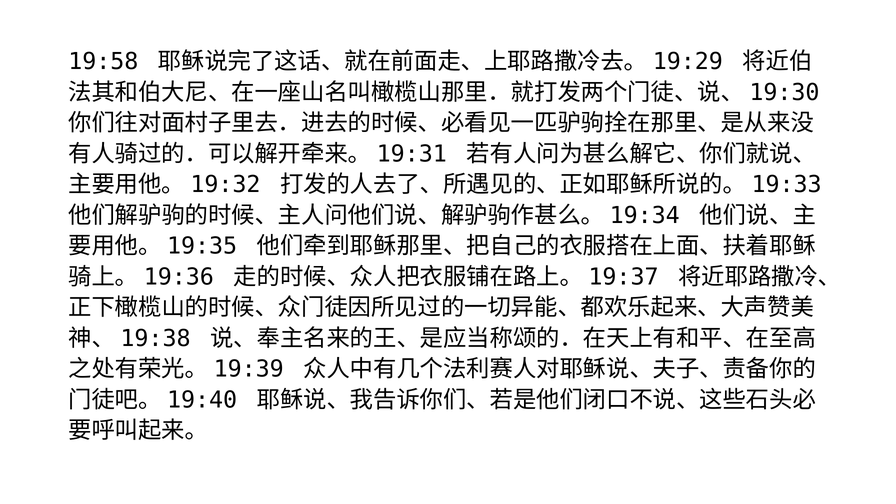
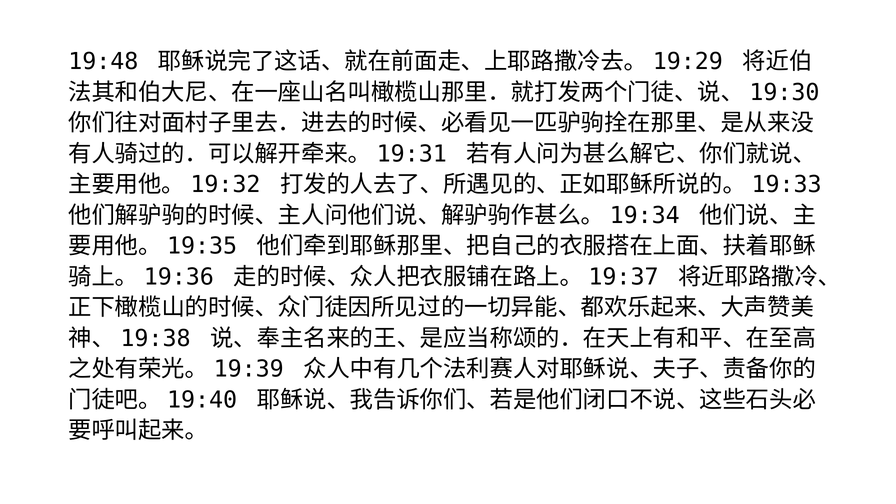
19:58: 19:58 -> 19:48
